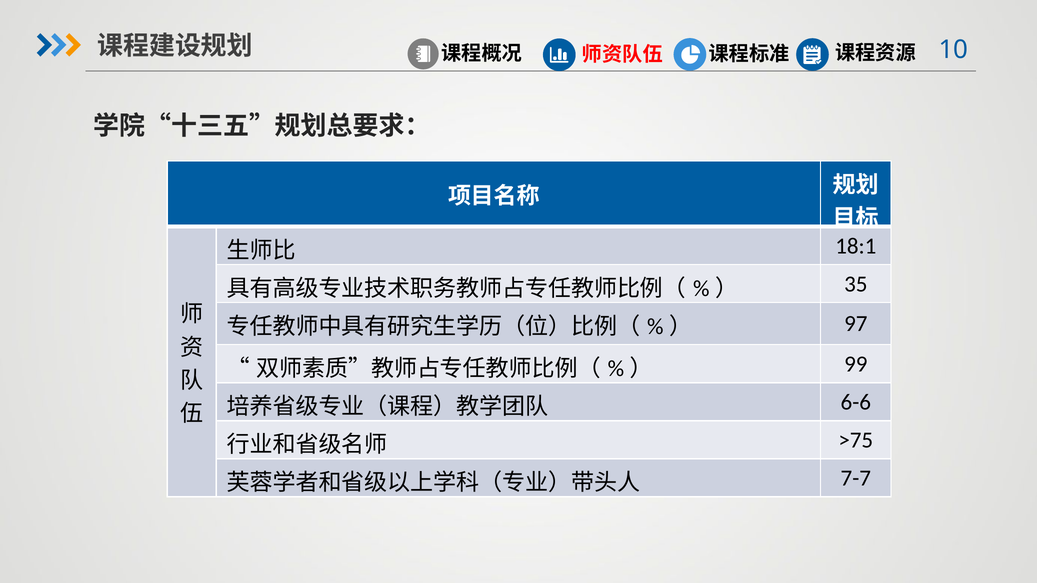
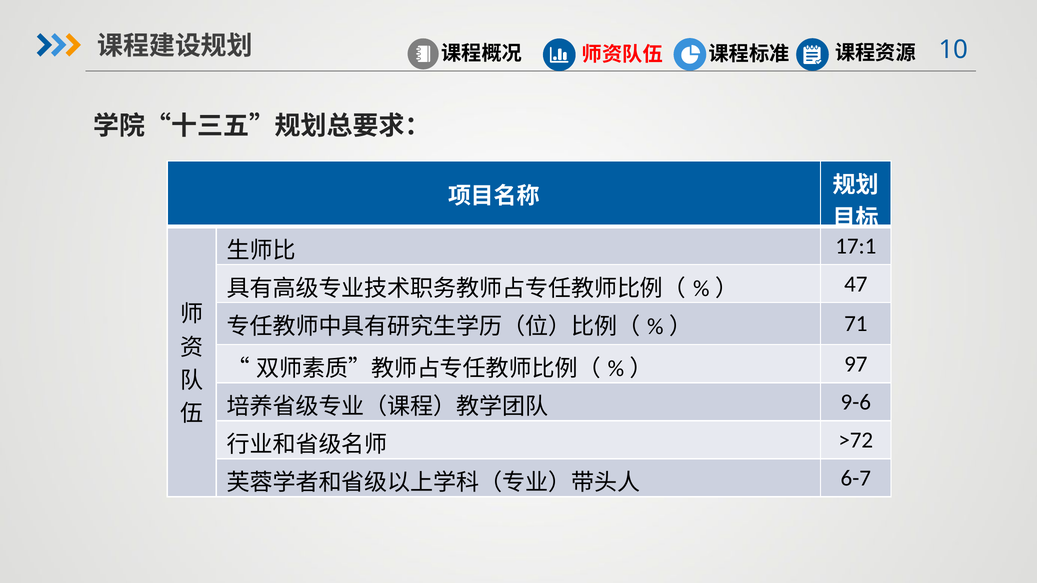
18:1: 18:1 -> 17:1
35: 35 -> 47
97: 97 -> 71
99: 99 -> 97
6-6: 6-6 -> 9-6
>75: >75 -> >72
7-7: 7-7 -> 6-7
